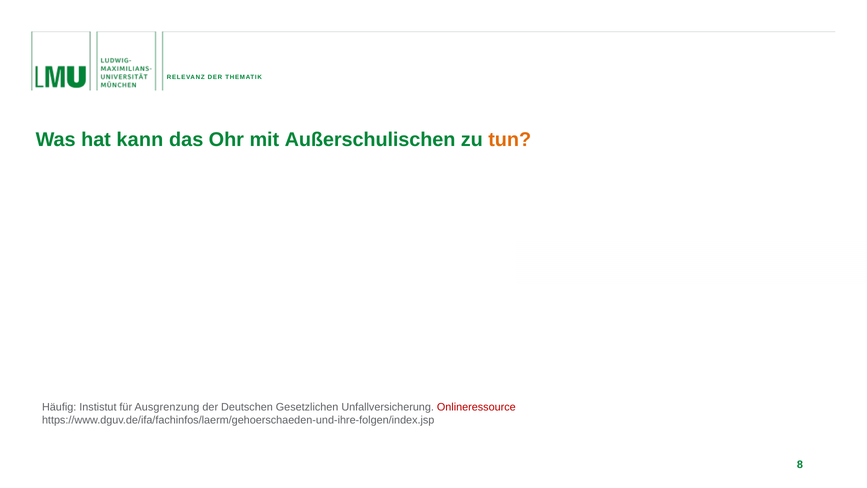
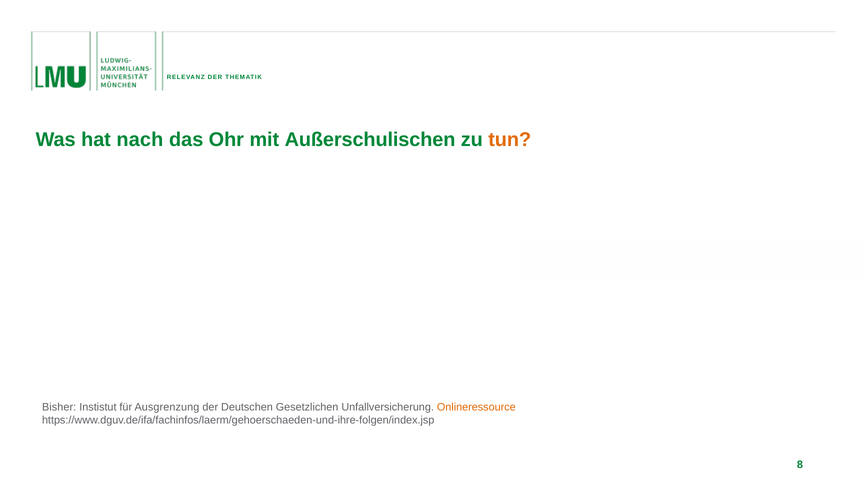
kann: kann -> nach
Häufig: Häufig -> Bisher
Onlineressource colour: red -> orange
